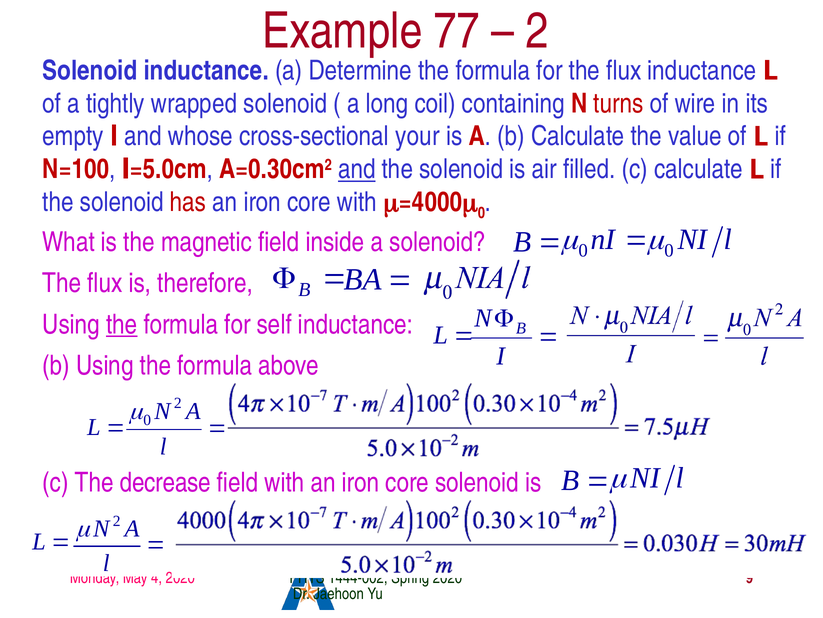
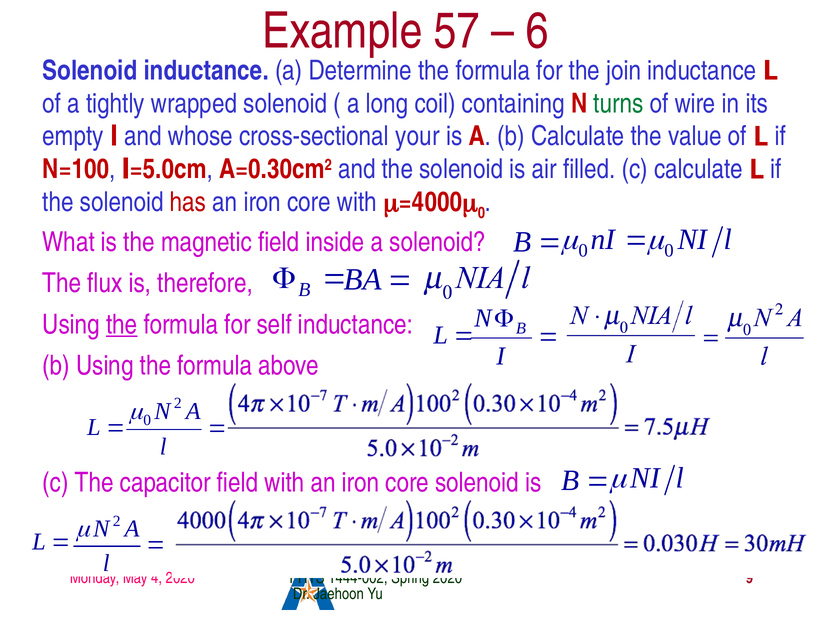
77: 77 -> 57
2 at (537, 31): 2 -> 6
for the flux: flux -> join
turns colour: red -> green
and at (357, 169) underline: present -> none
decrease: decrease -> capacitor
